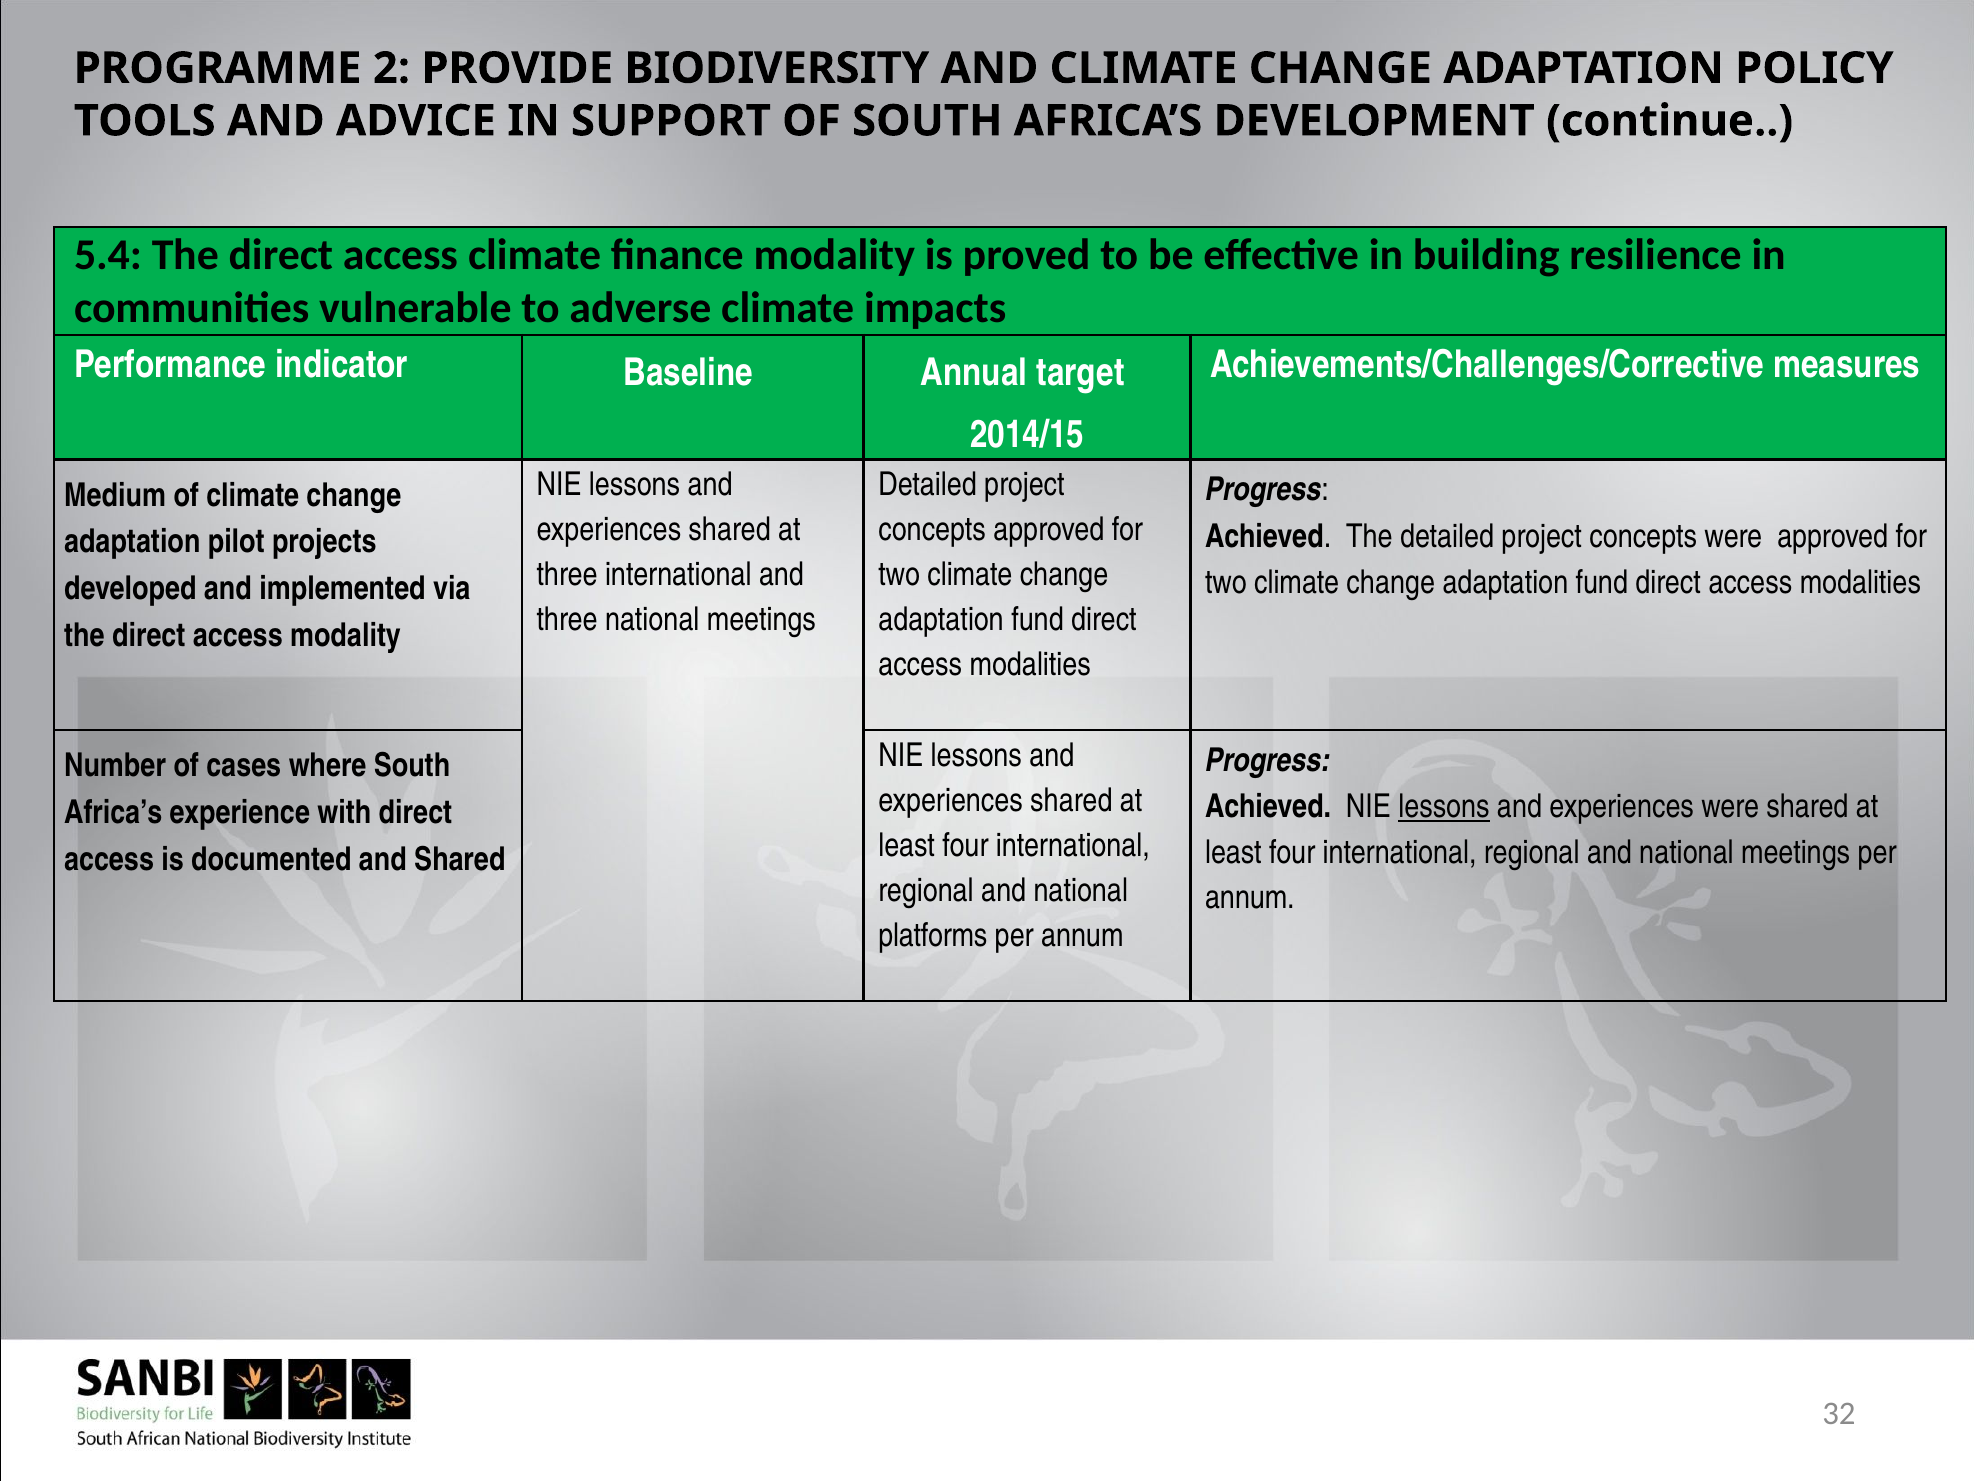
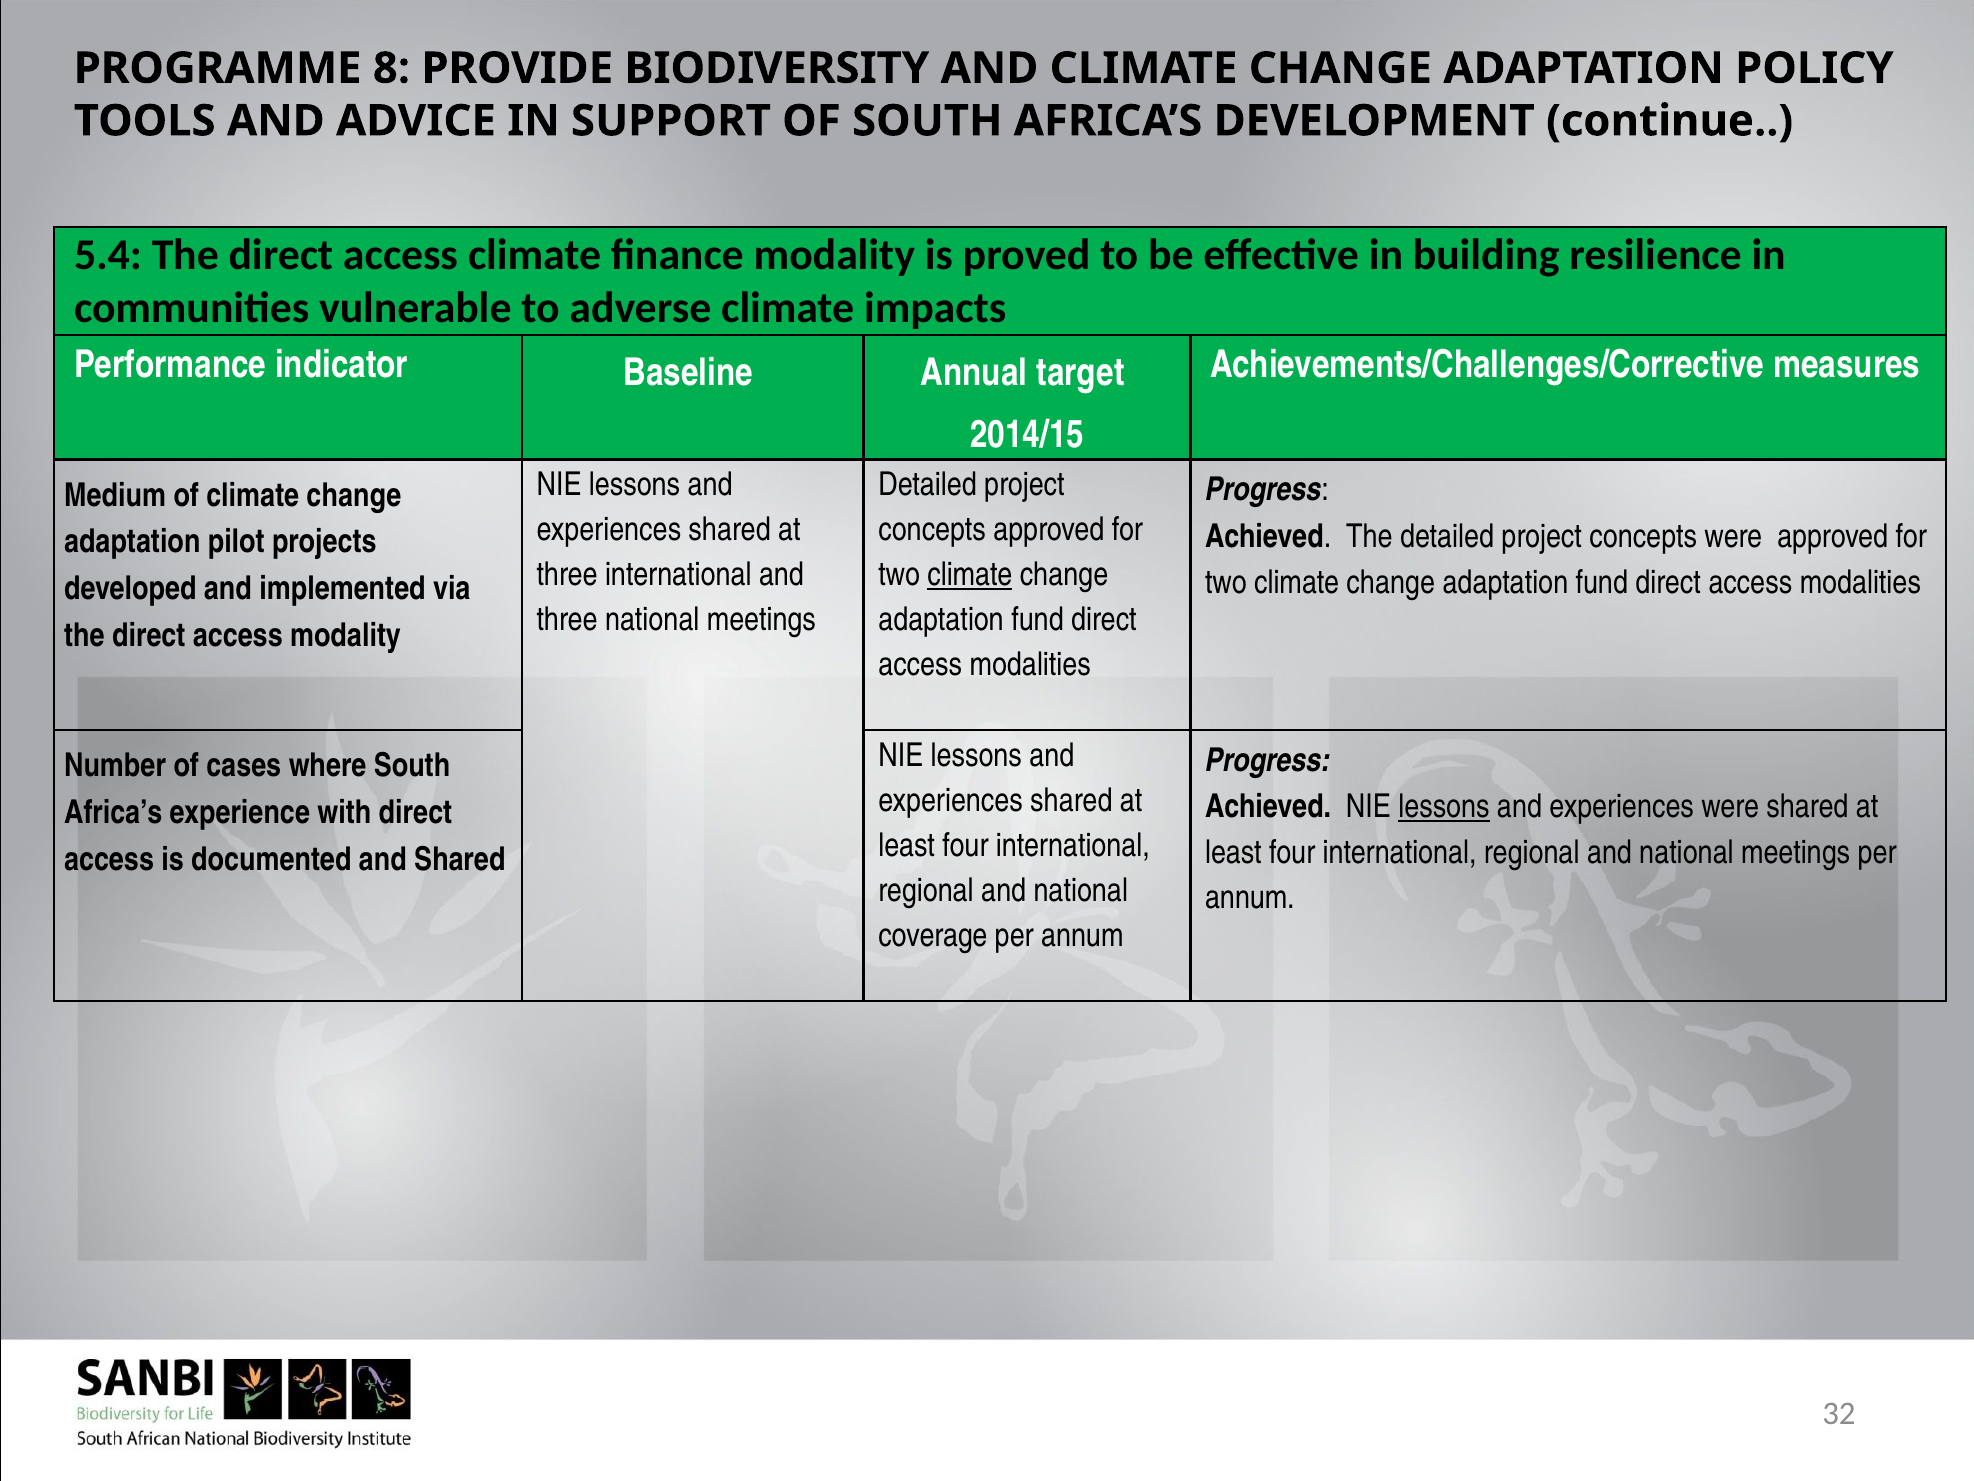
2: 2 -> 8
climate at (970, 575) underline: none -> present
platforms: platforms -> coverage
